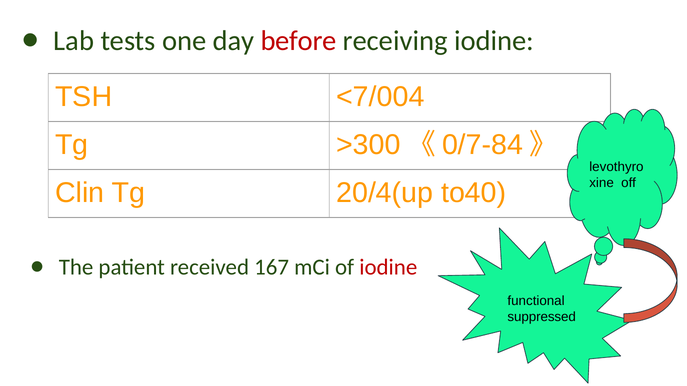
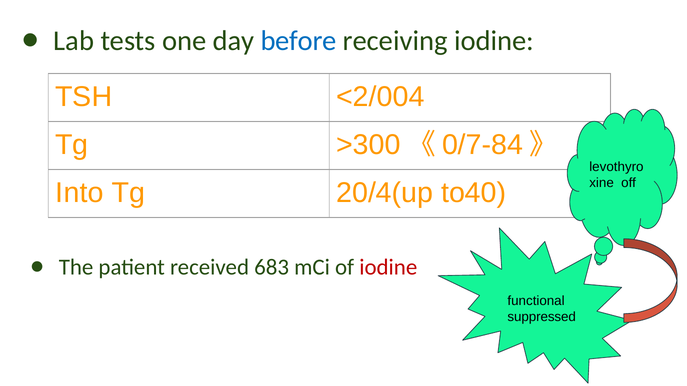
before colour: red -> blue
<7/004: <7/004 -> <2/004
Clin: Clin -> Into
167: 167 -> 683
